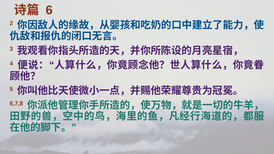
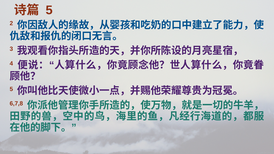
6 at (49, 10): 6 -> 5
